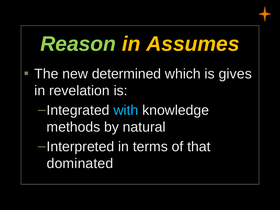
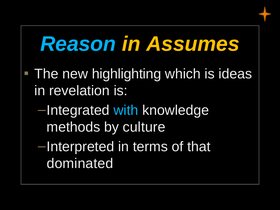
Reason colour: light green -> light blue
determined: determined -> highlighting
gives: gives -> ideas
natural: natural -> culture
